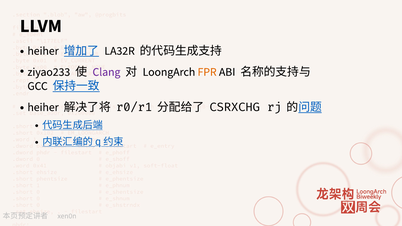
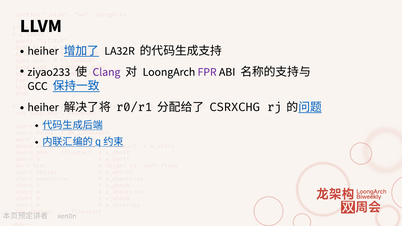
FPR colour: orange -> purple
